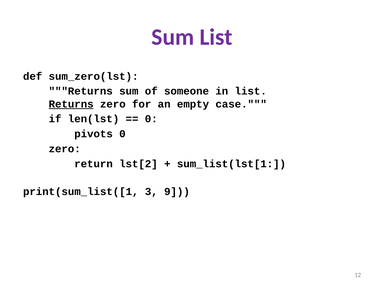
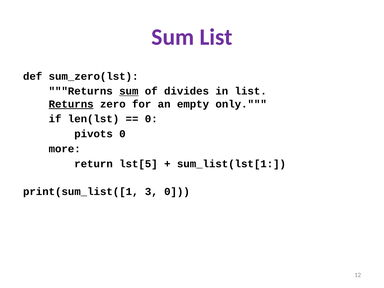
sum at (129, 91) underline: none -> present
someone: someone -> divides
case: case -> only
zero at (65, 149): zero -> more
lst[2: lst[2 -> lst[5
3 9: 9 -> 0
